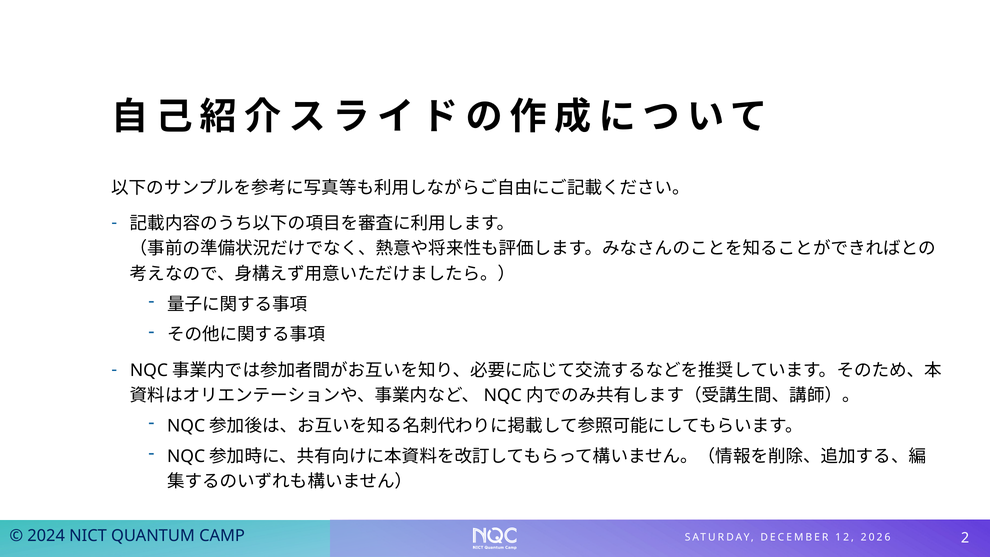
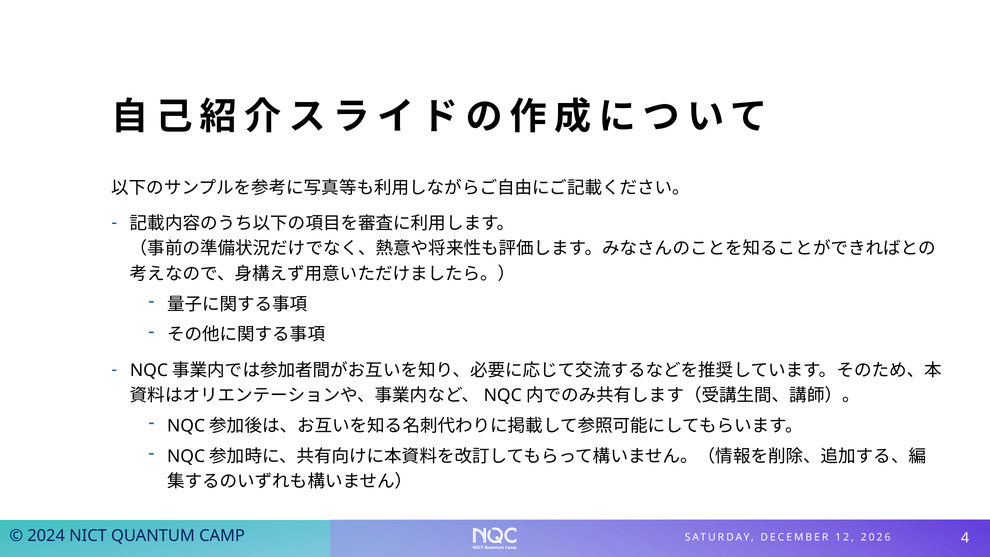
2: 2 -> 4
